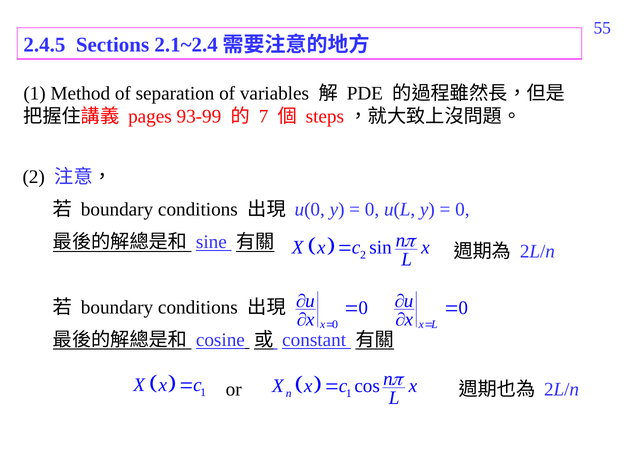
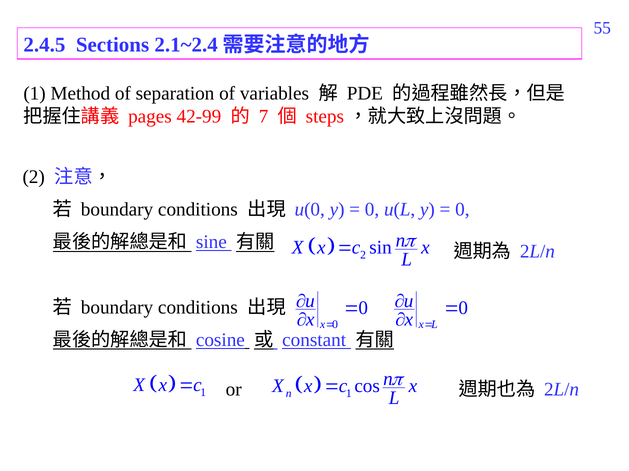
93-99: 93-99 -> 42-99
